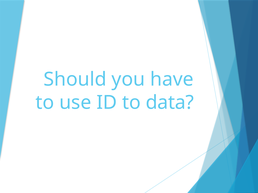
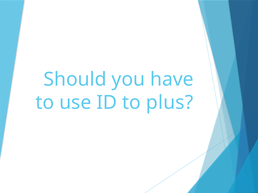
data: data -> plus
